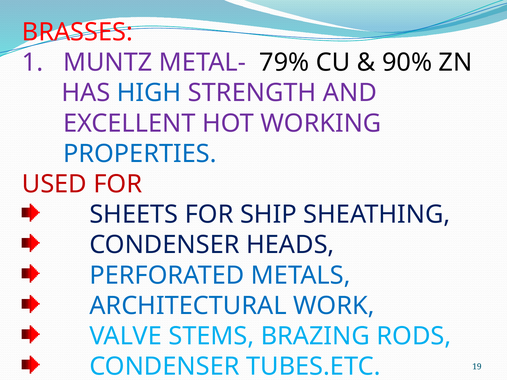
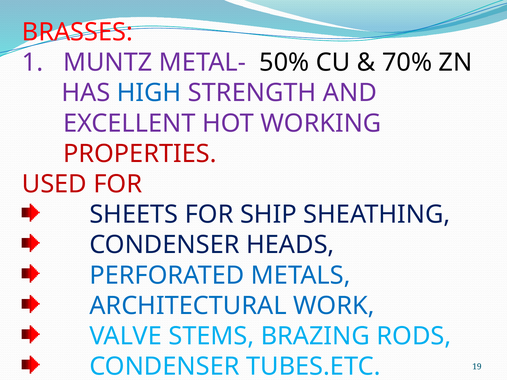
79%: 79% -> 50%
90%: 90% -> 70%
PROPERTIES colour: blue -> red
